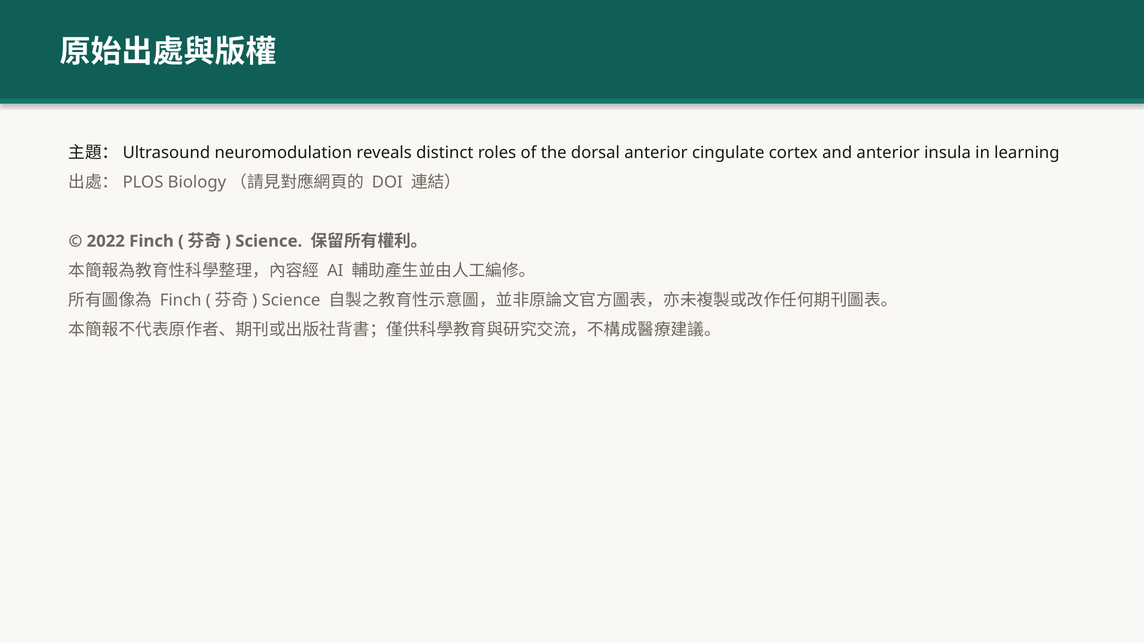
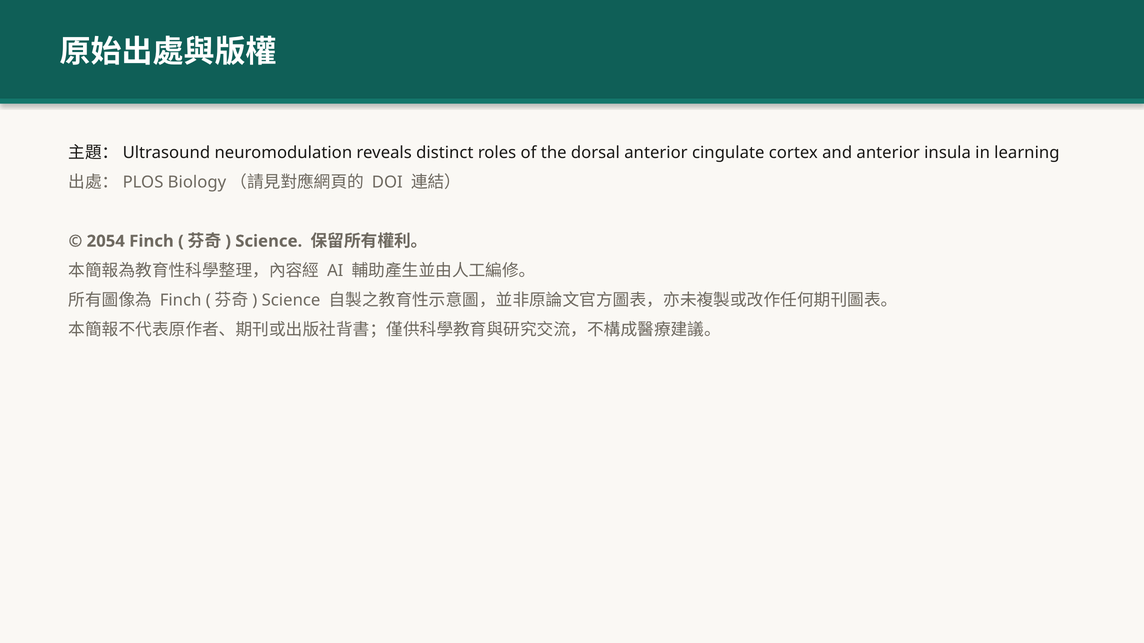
2022: 2022 -> 2054
